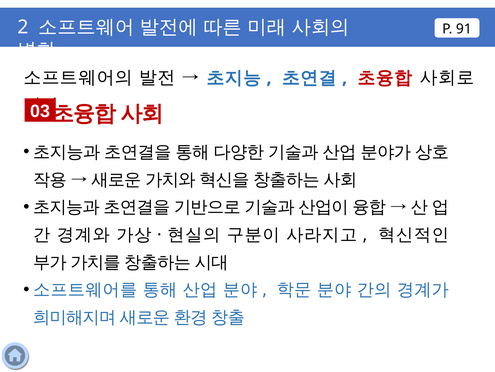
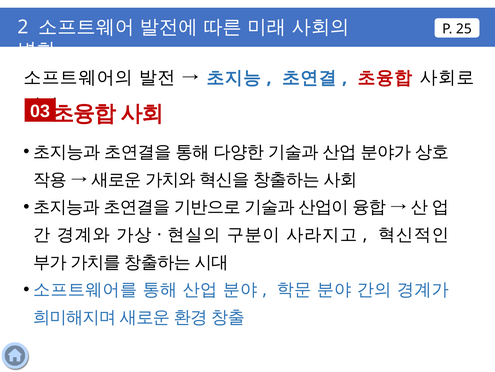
91: 91 -> 25
